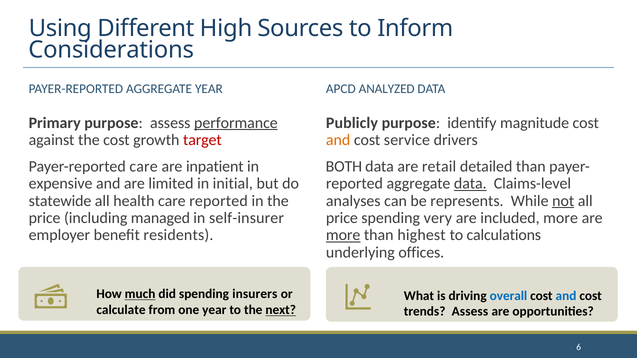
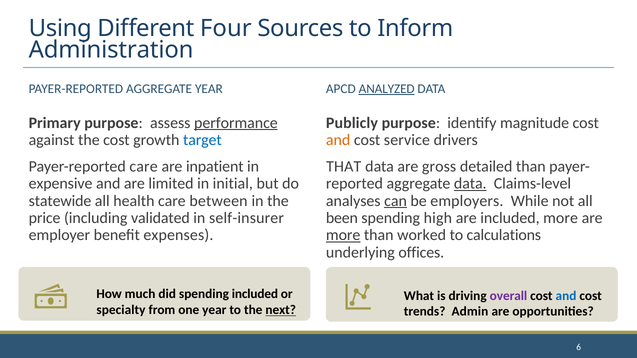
High: High -> Four
Considerations: Considerations -> Administration
ANALYZED underline: none -> present
target colour: red -> blue
BOTH: BOTH -> THAT
retail: retail -> gross
care reported: reported -> between
can underline: none -> present
represents: represents -> employers
not underline: present -> none
managed: managed -> validated
price at (342, 218): price -> been
very: very -> high
residents: residents -> expenses
highest: highest -> worked
much underline: present -> none
spending insurers: insurers -> included
overall colour: blue -> purple
calculate: calculate -> specialty
trends Assess: Assess -> Admin
